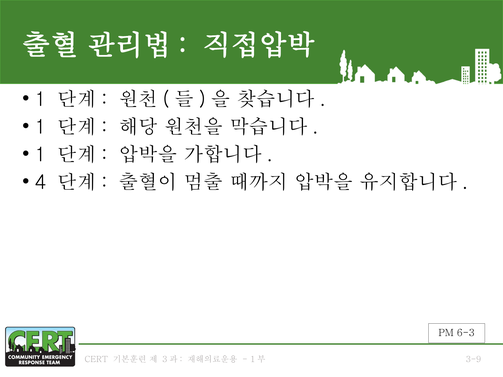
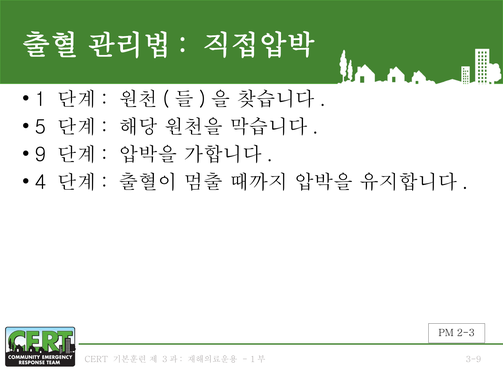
1 at (41, 127): 1 -> 5
1 at (41, 155): 1 -> 9
6-3: 6-3 -> 2-3
